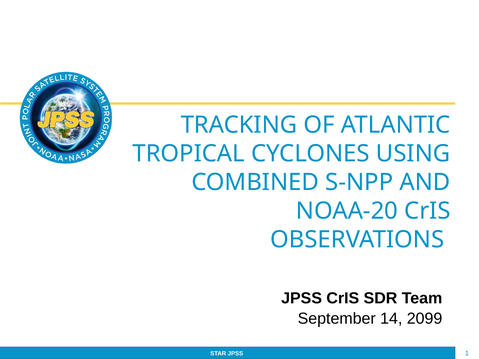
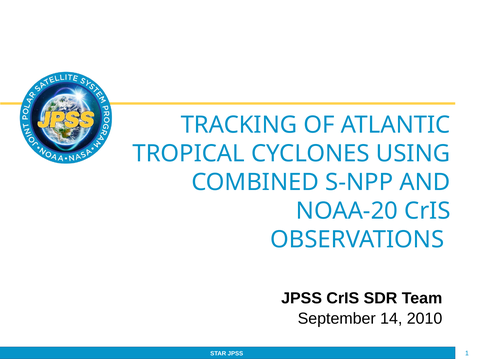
2099: 2099 -> 2010
